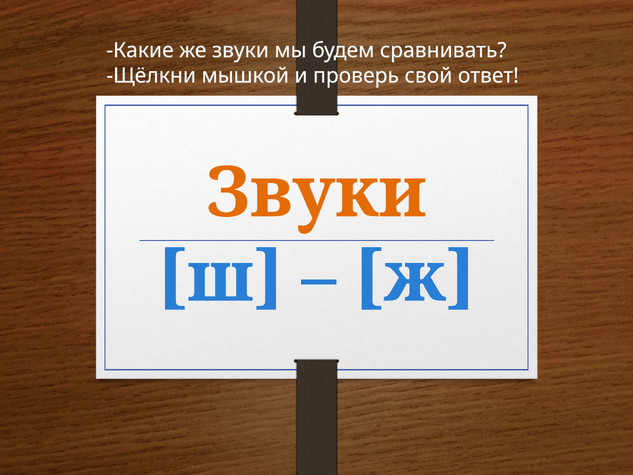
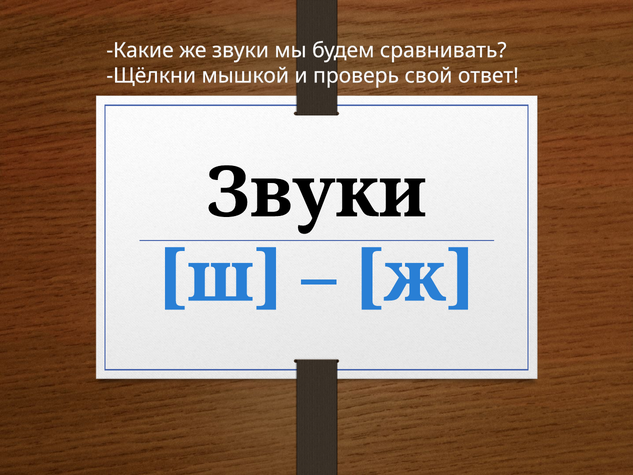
Звуки at (316, 193) colour: orange -> black
